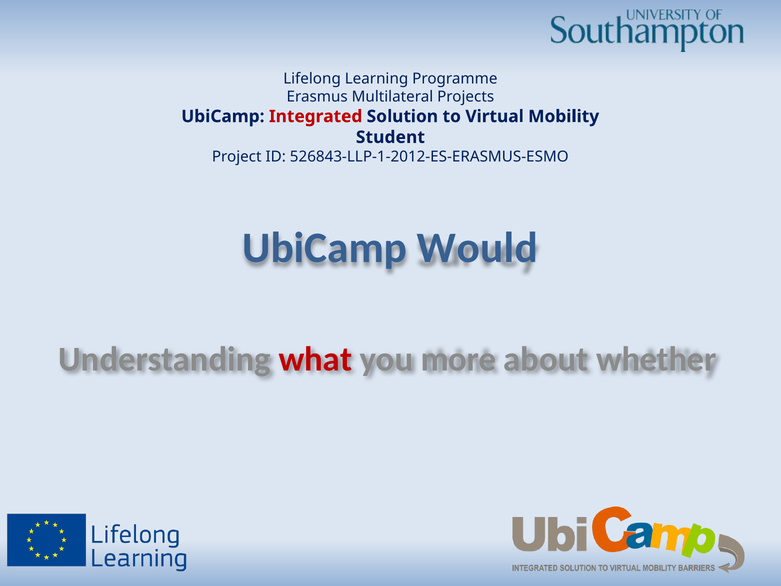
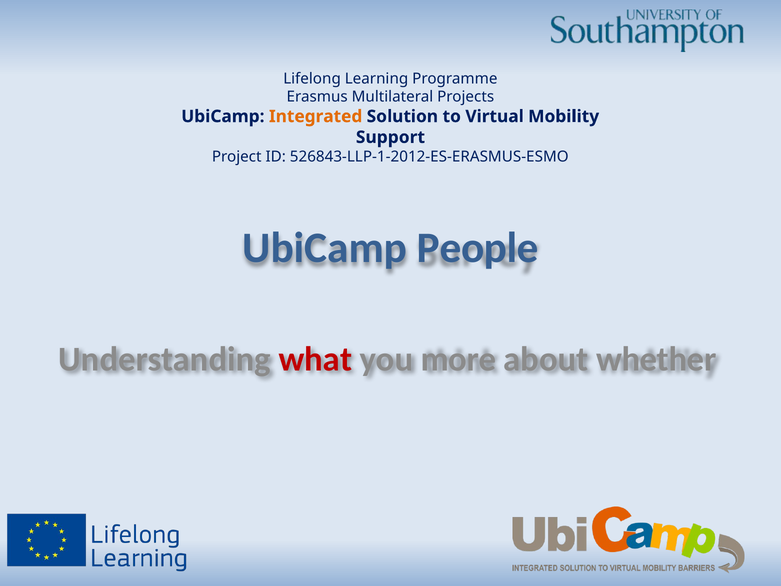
Integrated colour: red -> orange
Student: Student -> Support
Would: Would -> People
